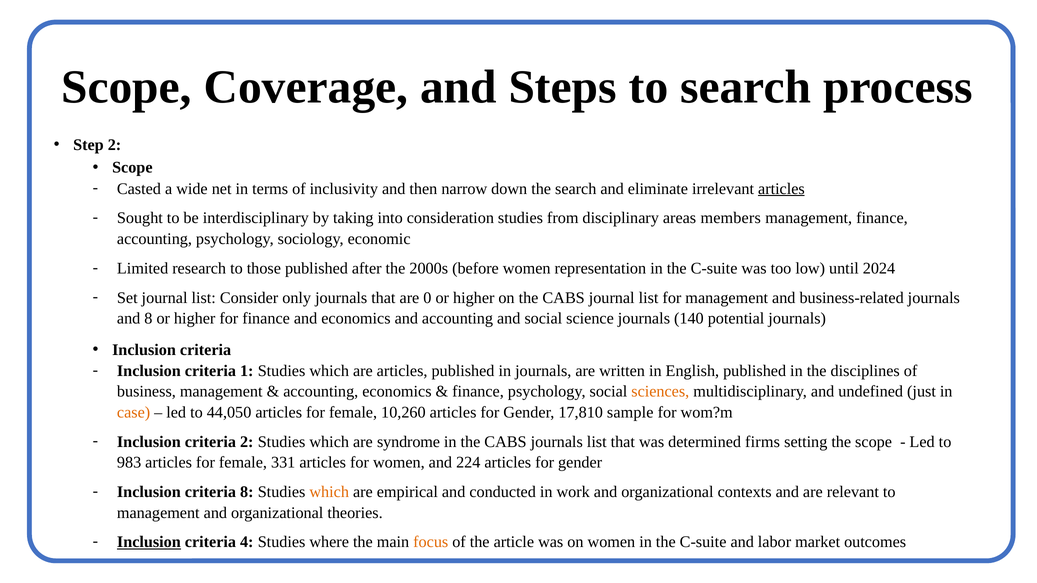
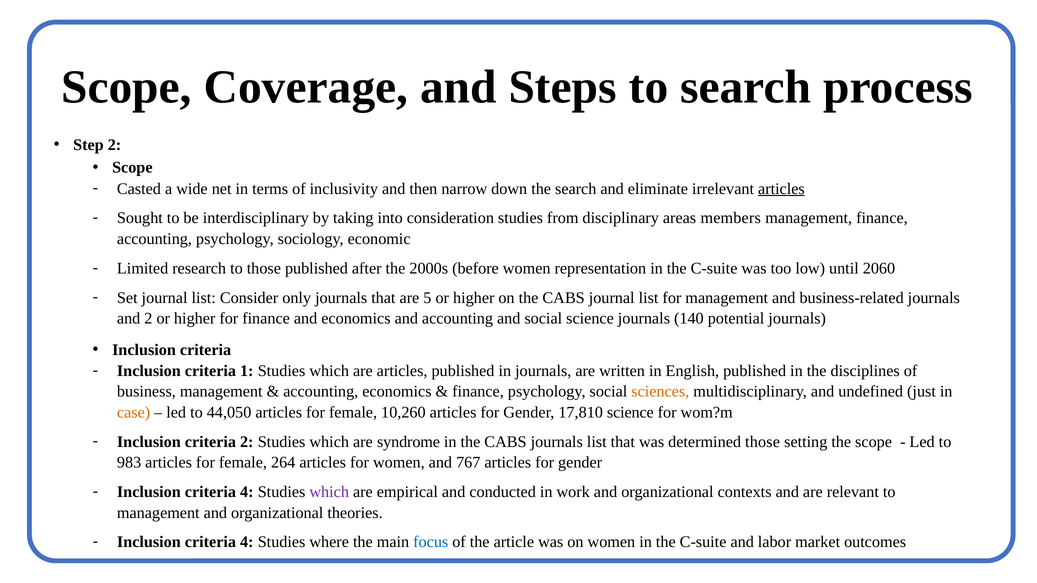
2024: 2024 -> 2060
0: 0 -> 5
and 8: 8 -> 2
17,810 sample: sample -> science
determined firms: firms -> those
331: 331 -> 264
224: 224 -> 767
8 at (247, 492): 8 -> 4
which at (329, 492) colour: orange -> purple
Inclusion at (149, 542) underline: present -> none
focus colour: orange -> blue
